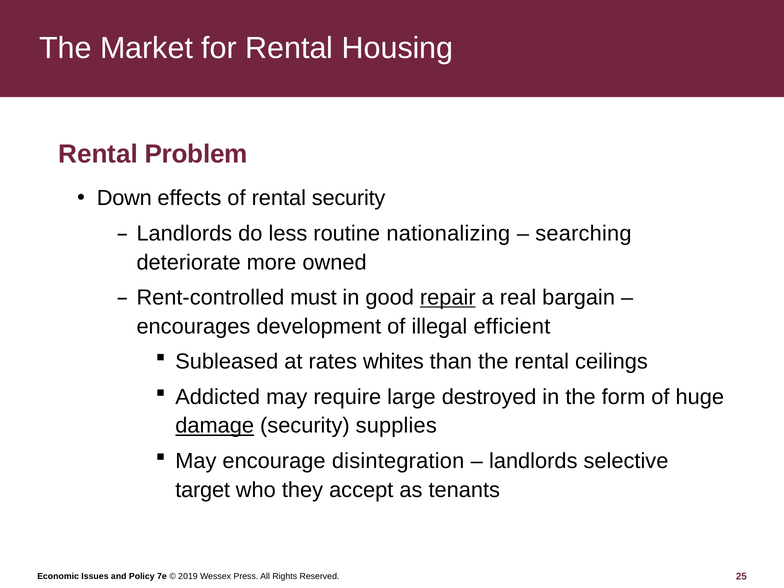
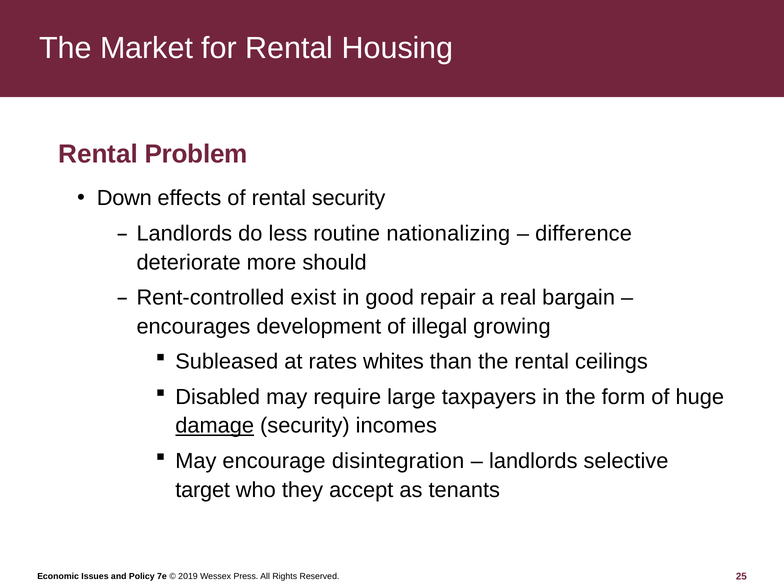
searching: searching -> difference
owned: owned -> should
must: must -> exist
repair underline: present -> none
efficient: efficient -> growing
Addicted: Addicted -> Disabled
destroyed: destroyed -> taxpayers
supplies: supplies -> incomes
